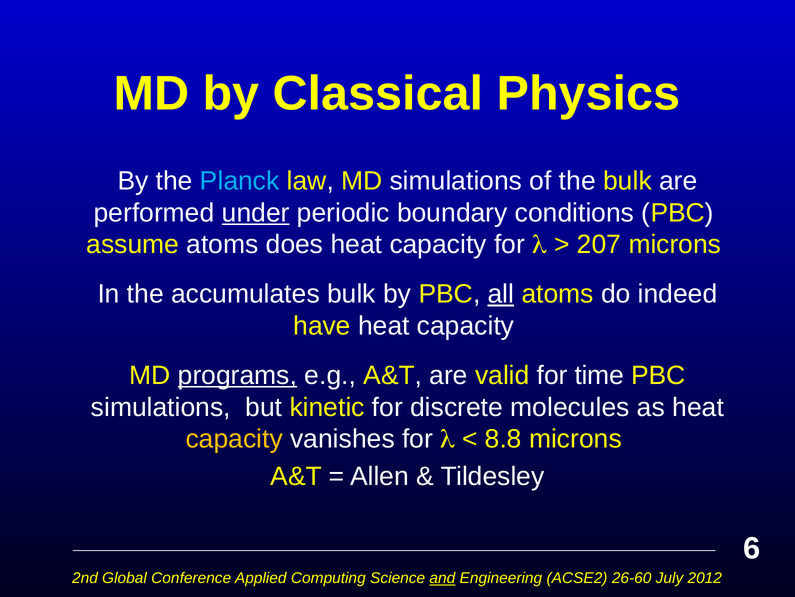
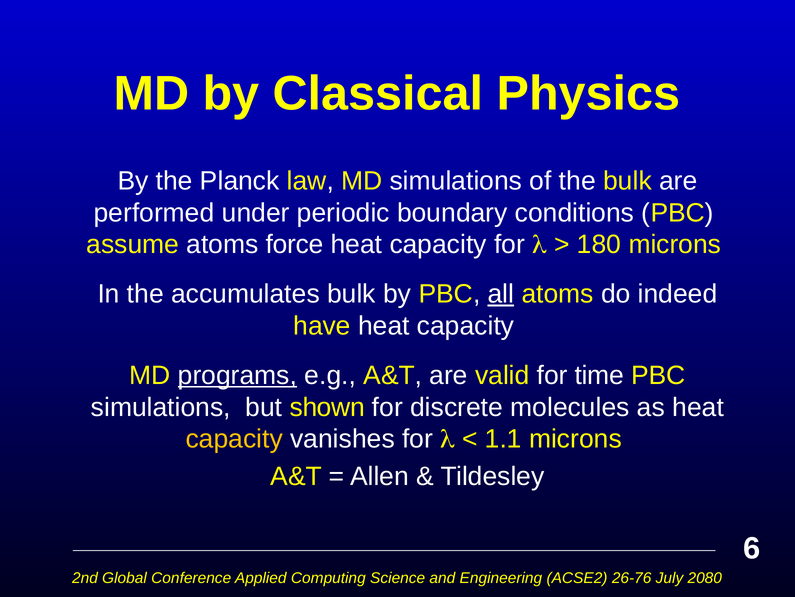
Planck colour: light blue -> white
under underline: present -> none
does: does -> force
207: 207 -> 180
kinetic: kinetic -> shown
8.8: 8.8 -> 1.1
and underline: present -> none
26-60: 26-60 -> 26-76
2012: 2012 -> 2080
